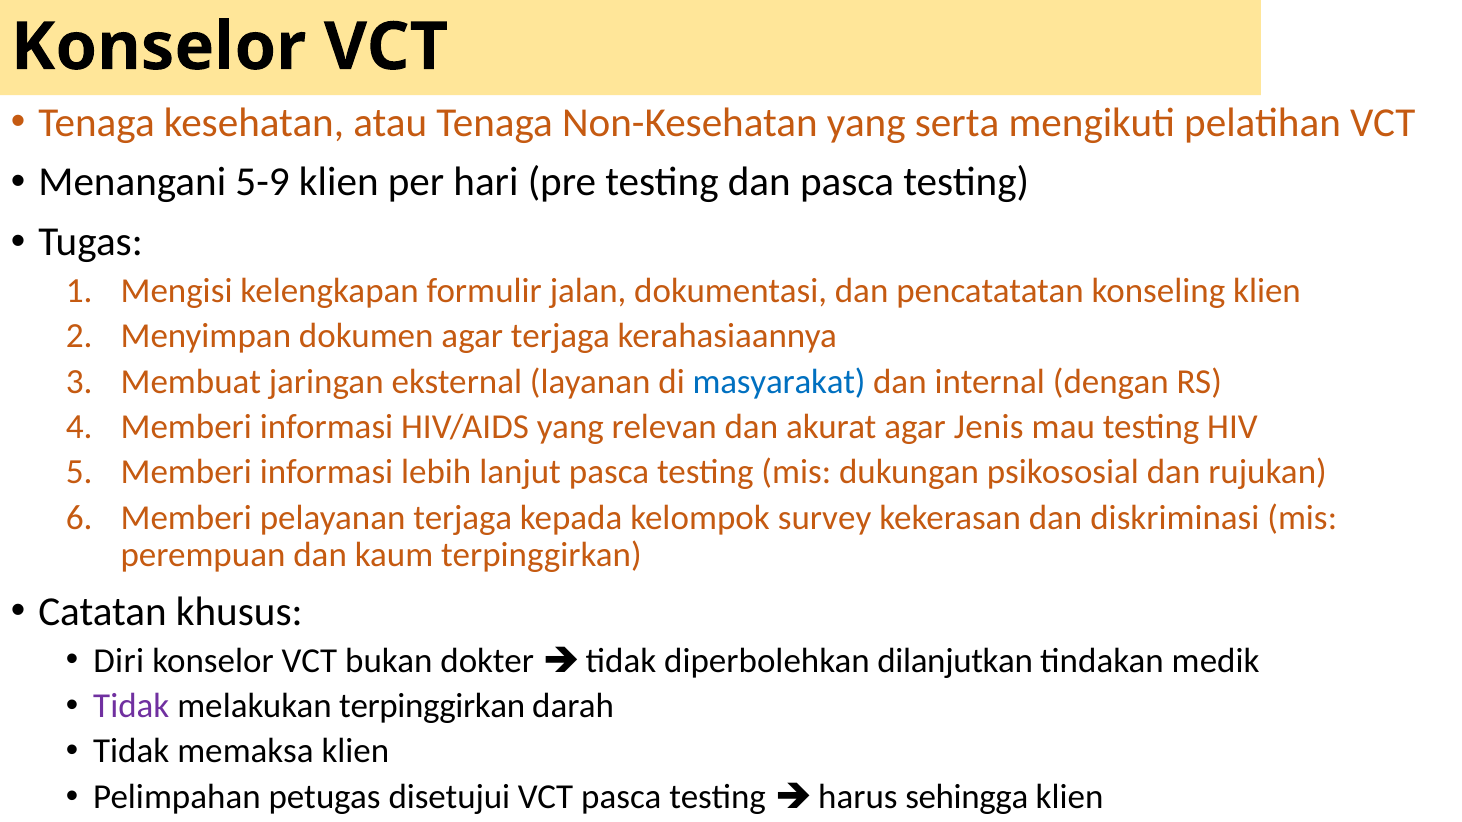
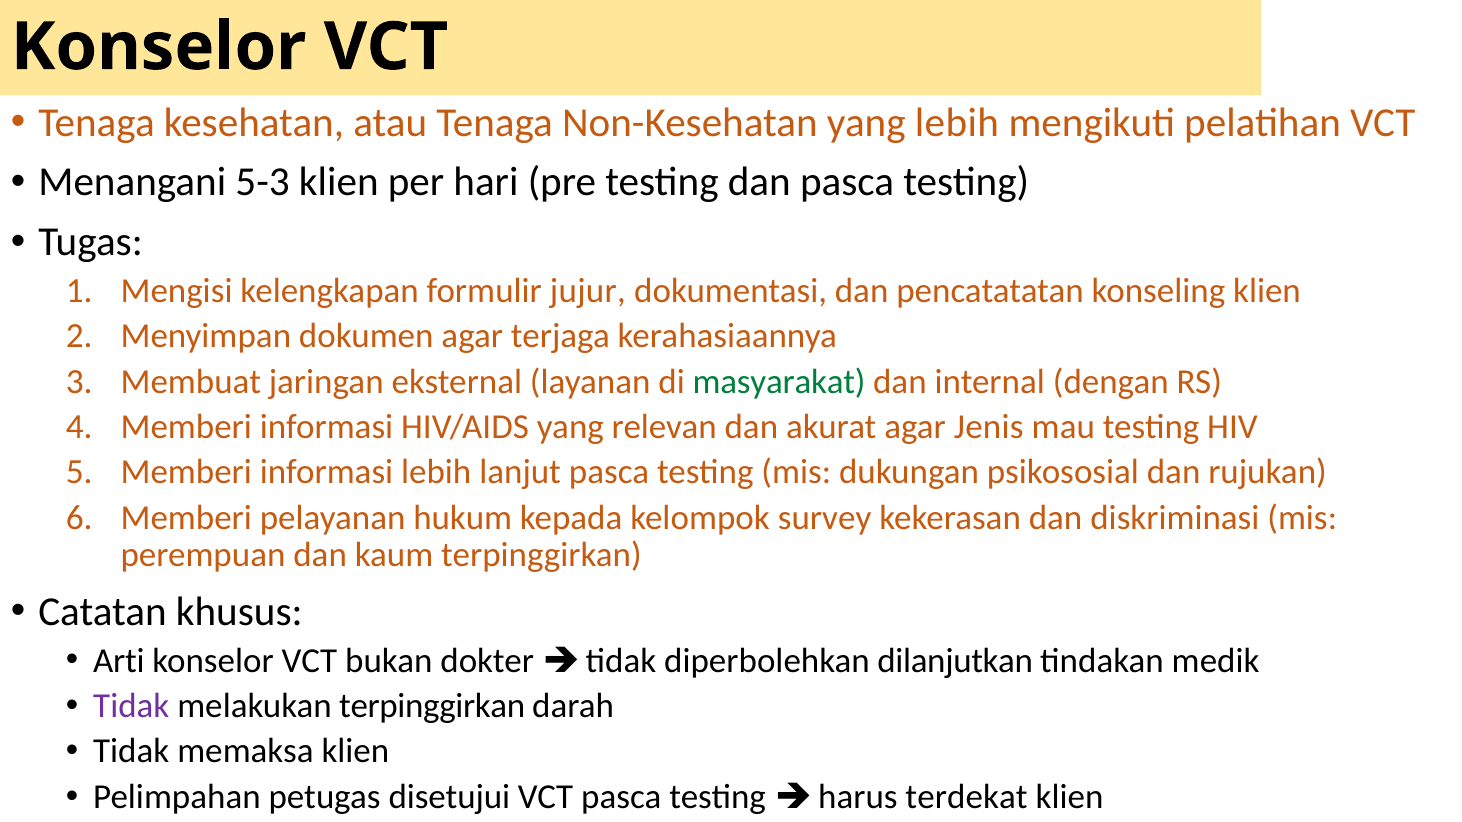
yang serta: serta -> lebih
5-9: 5-9 -> 5-3
jalan: jalan -> jujur
masyarakat colour: blue -> green
pelayanan terjaga: terjaga -> hukum
Diri: Diri -> Arti
sehingga: sehingga -> terdekat
